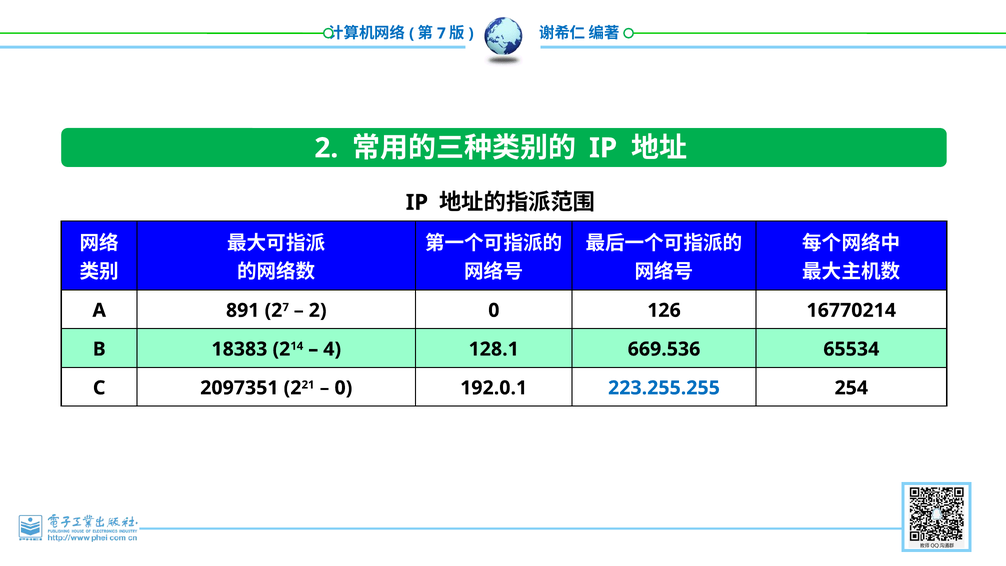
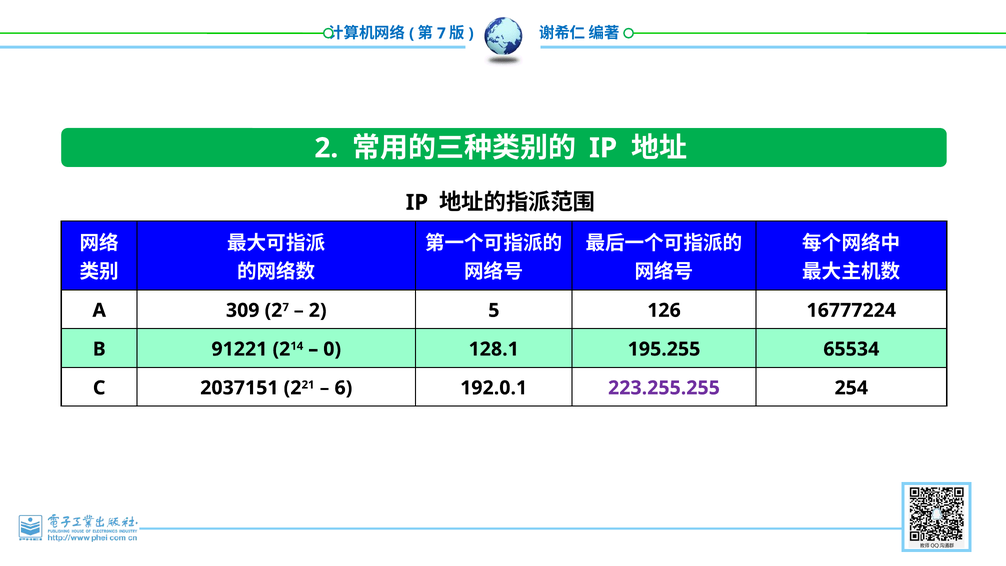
891: 891 -> 309
2 0: 0 -> 5
16770214: 16770214 -> 16777224
18383: 18383 -> 91221
4: 4 -> 0
669.536: 669.536 -> 195.255
2097351: 2097351 -> 2037151
0 at (343, 388): 0 -> 6
223.255.255 colour: blue -> purple
